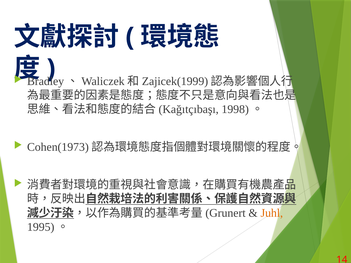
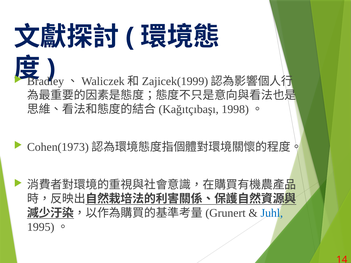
Juhl colour: orange -> blue
